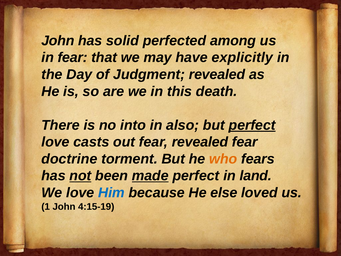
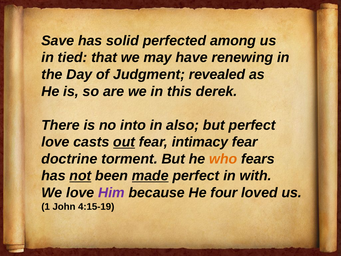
John at (58, 41): John -> Save
in fear: fear -> tied
explicitly: explicitly -> renewing
death: death -> derek
perfect at (252, 125) underline: present -> none
out underline: none -> present
fear revealed: revealed -> intimacy
land: land -> with
Him colour: blue -> purple
else: else -> four
